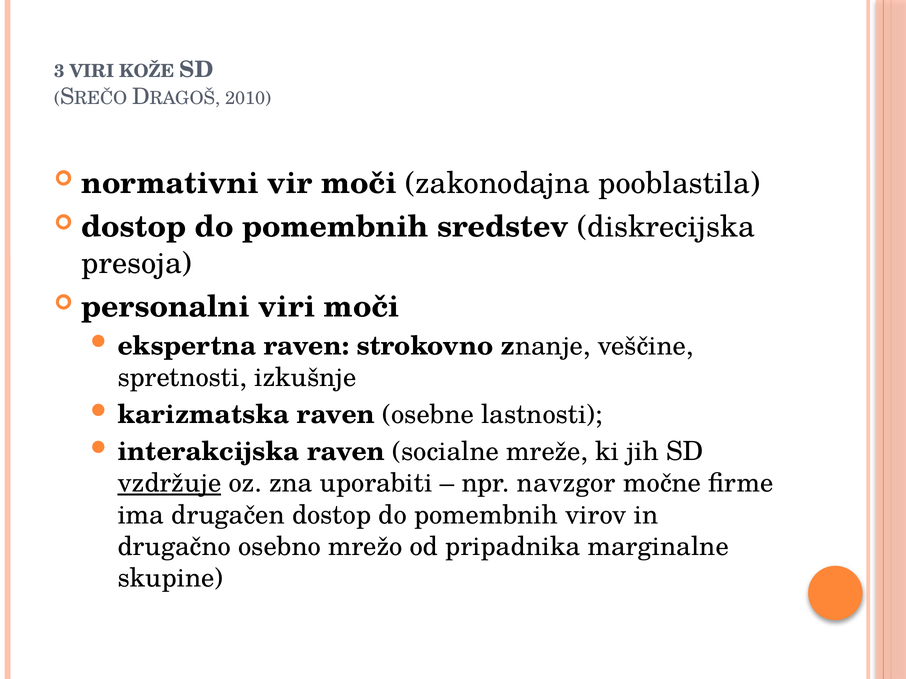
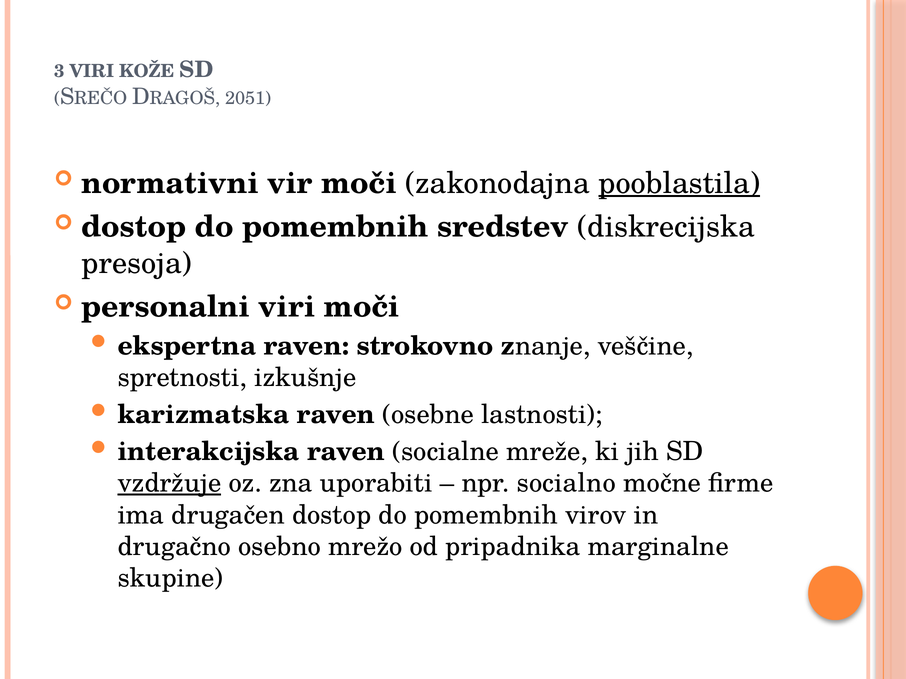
2010: 2010 -> 2051
pooblastila underline: none -> present
navzgor: navzgor -> socialno
